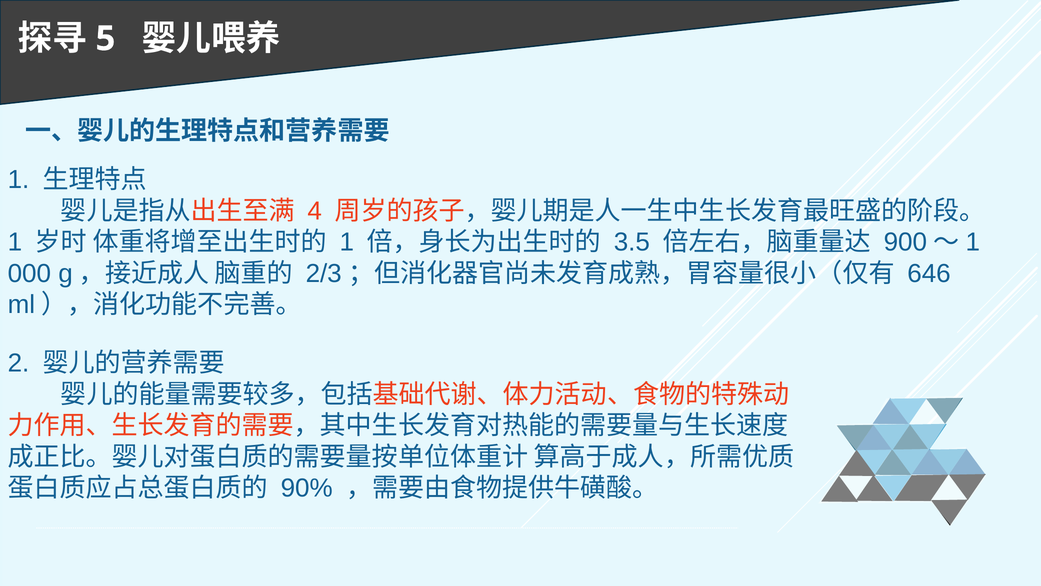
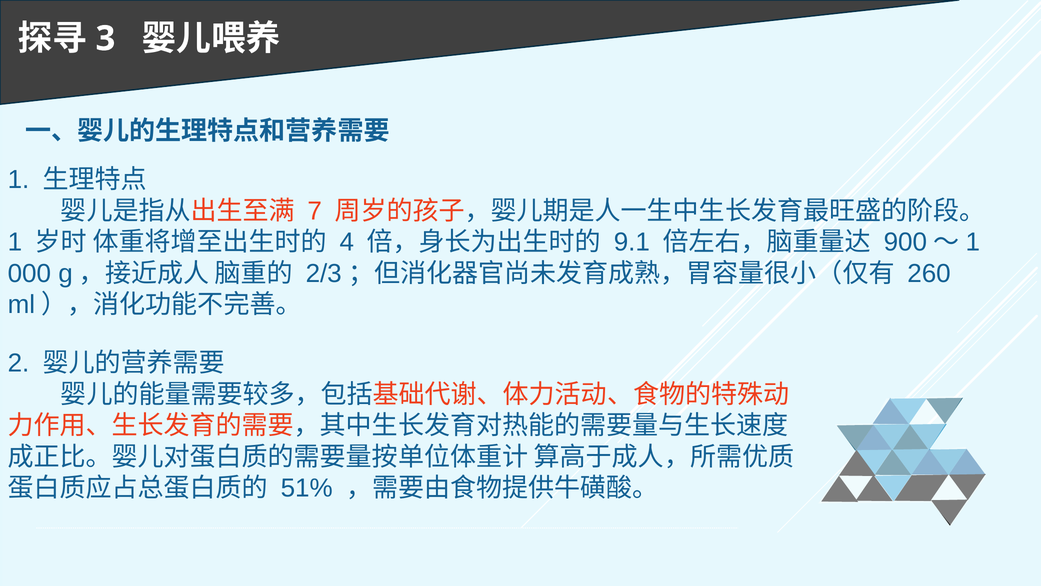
5: 5 -> 3
4: 4 -> 7
1 at (347, 242): 1 -> 4
3.5: 3.5 -> 9.1
646: 646 -> 260
90%: 90% -> 51%
